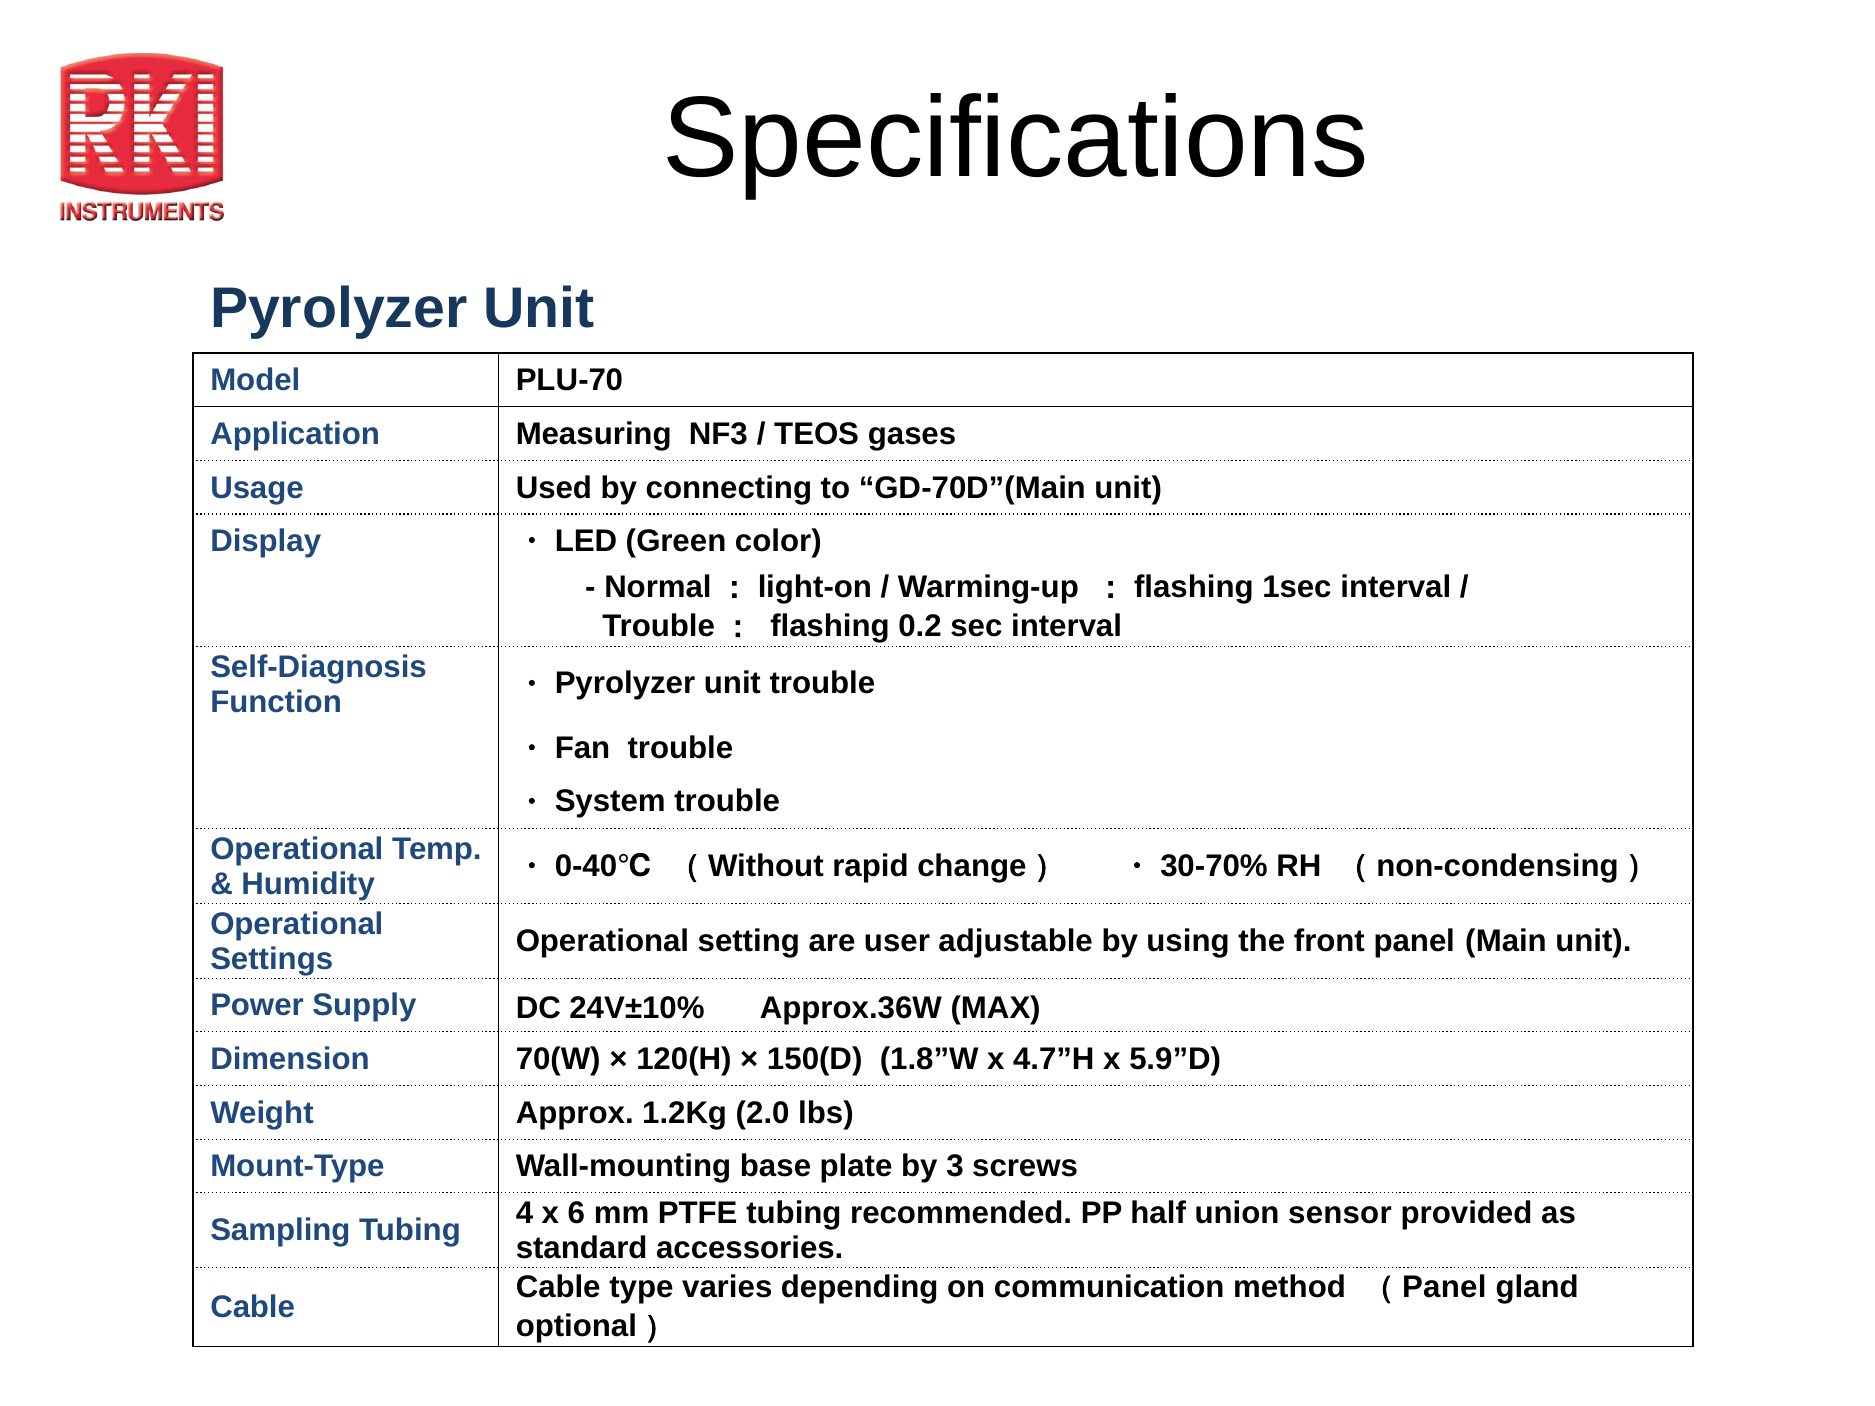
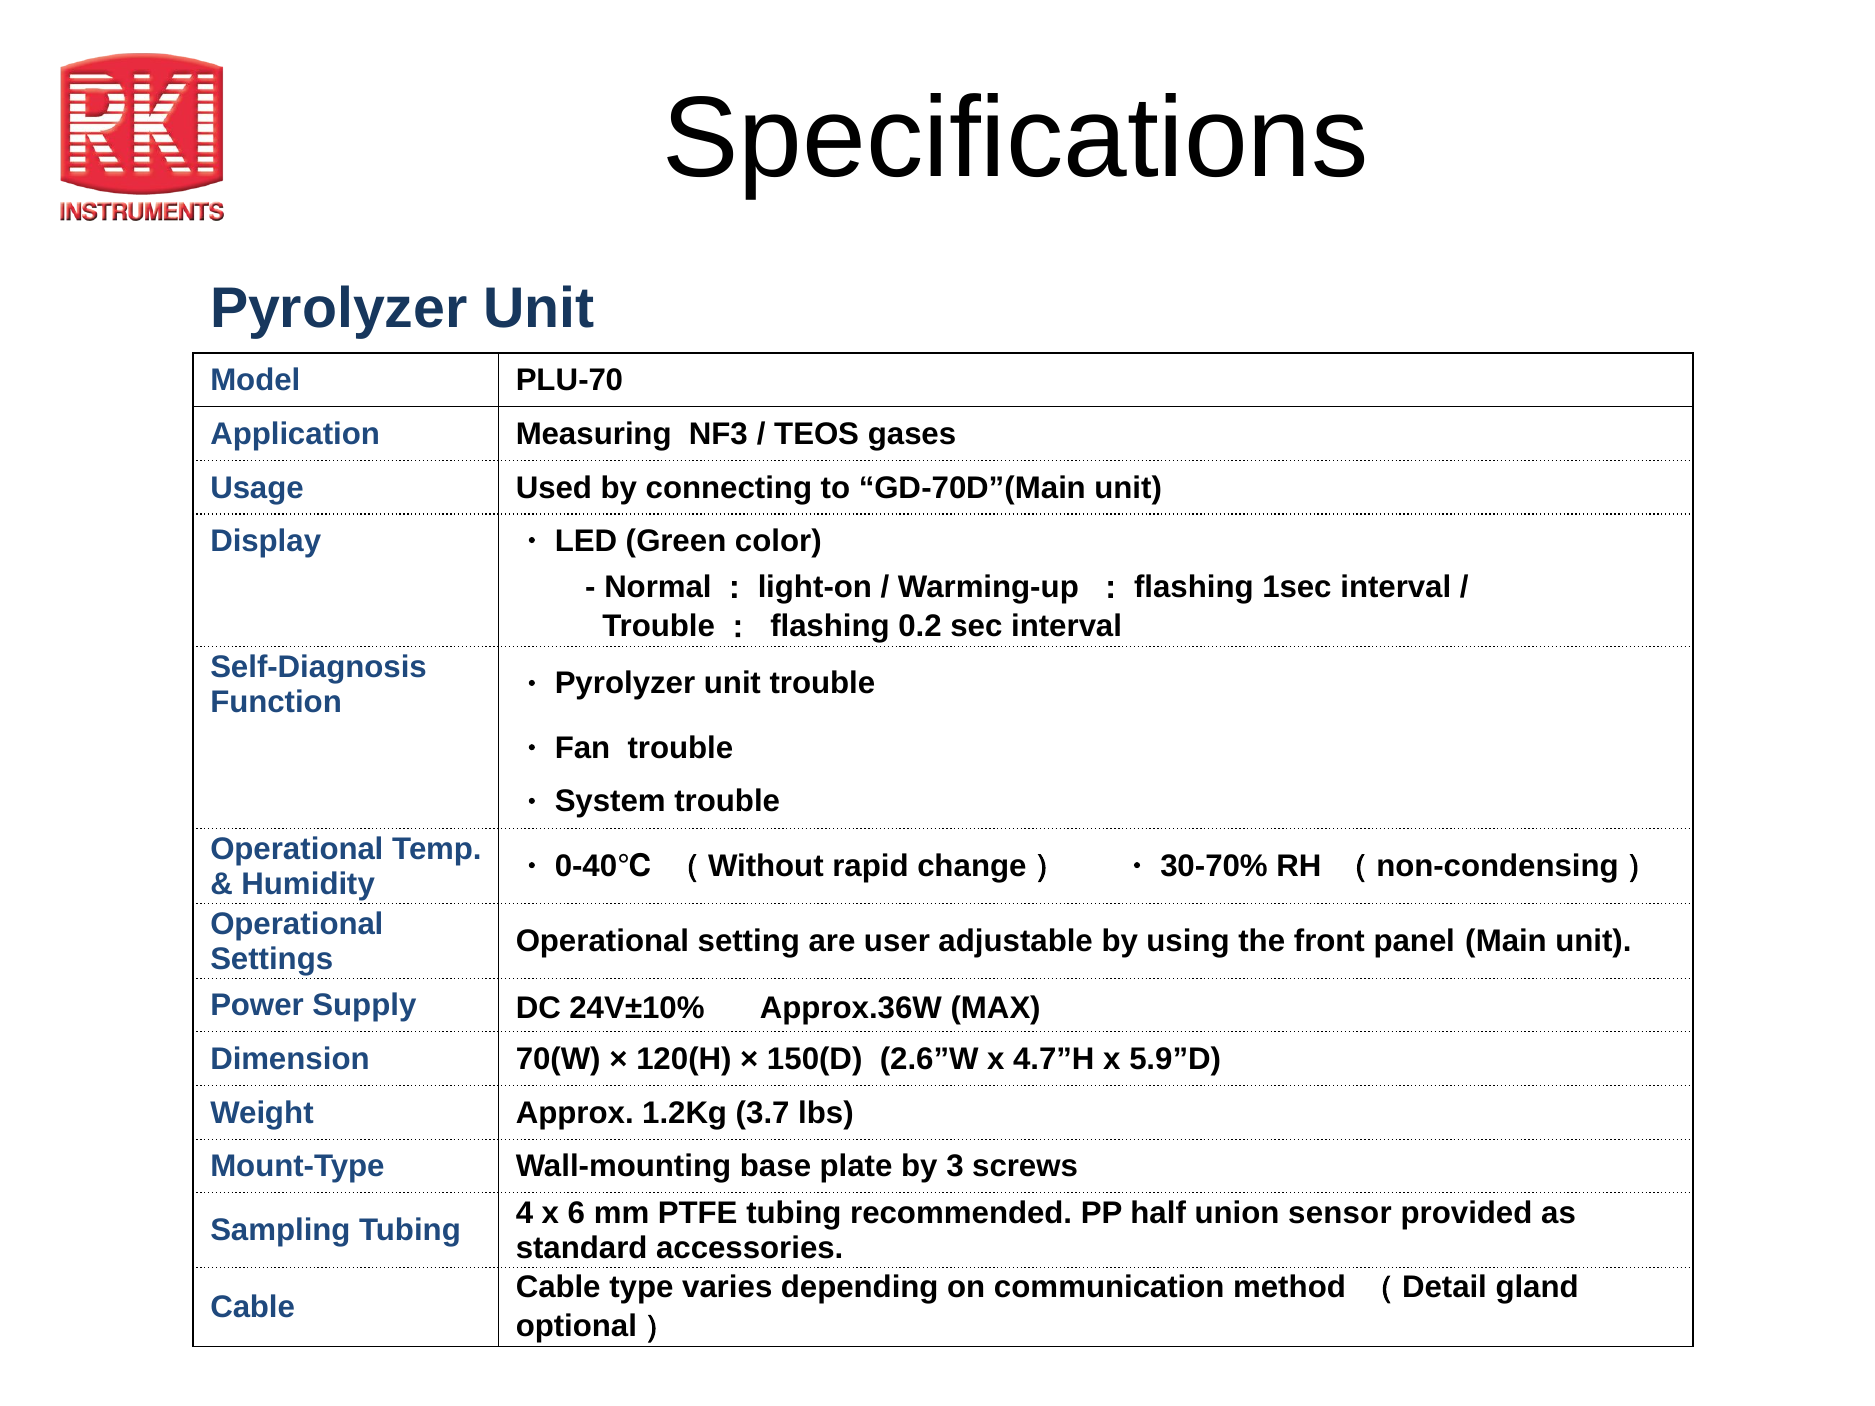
1.8”W: 1.8”W -> 2.6”W
2.0: 2.0 -> 3.7
Panel at (1444, 1287): Panel -> Detail
